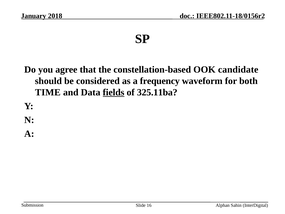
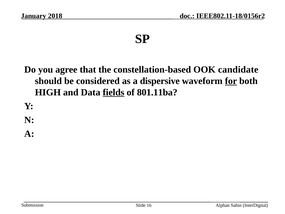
frequency: frequency -> dispersive
for underline: none -> present
TIME: TIME -> HIGH
325.11ba: 325.11ba -> 801.11ba
